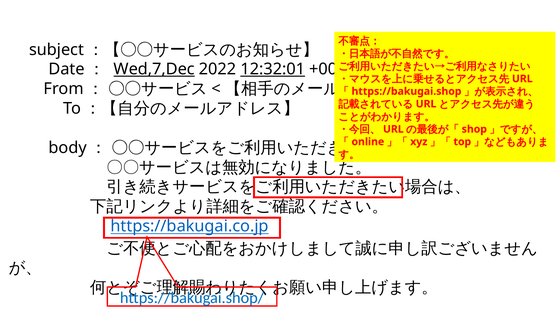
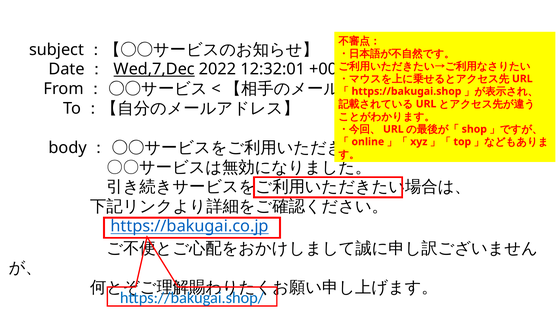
12:32:01 underline: present -> none
